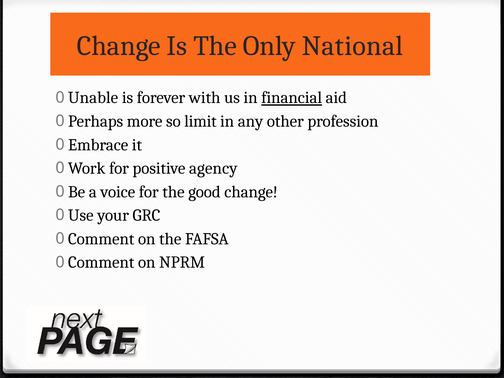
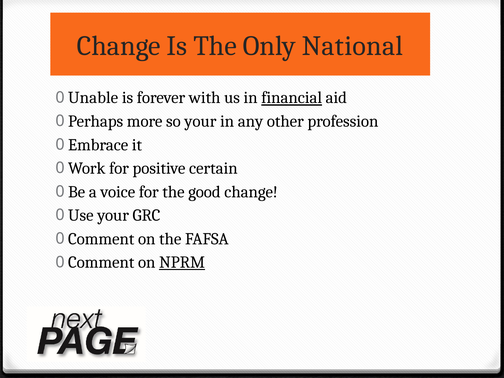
so limit: limit -> your
agency: agency -> certain
NPRM underline: none -> present
